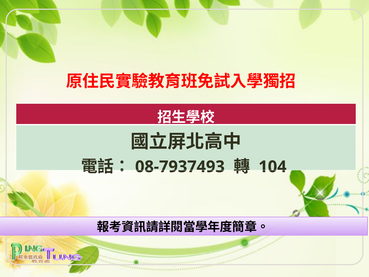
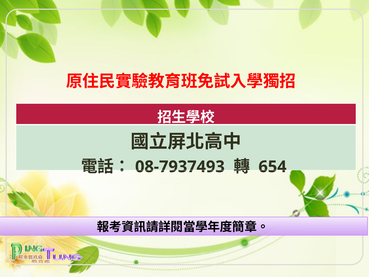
104: 104 -> 654
